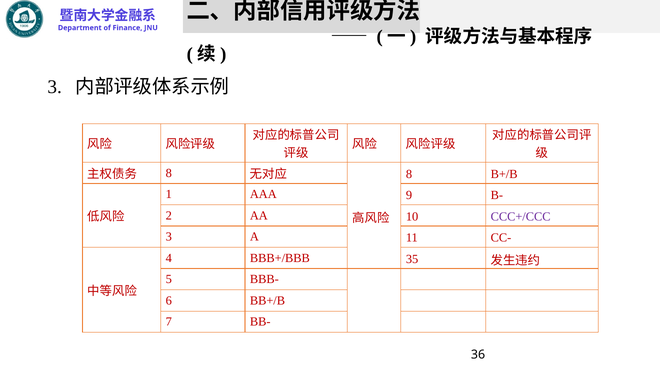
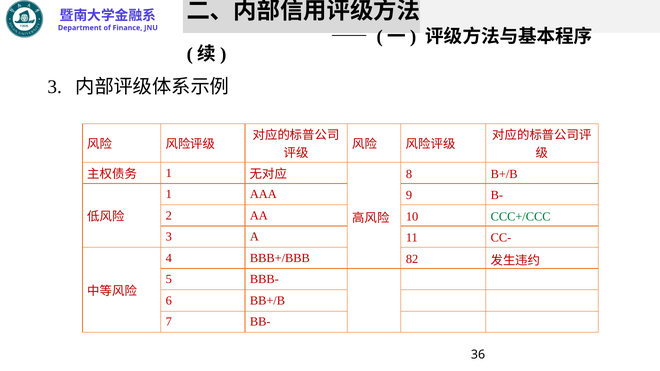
8 at (169, 173): 8 -> 1
CCC+/CCC colour: purple -> green
35: 35 -> 82
